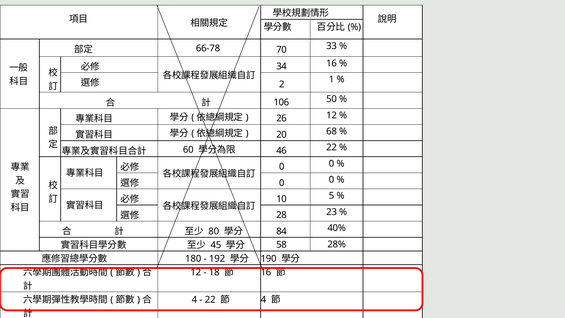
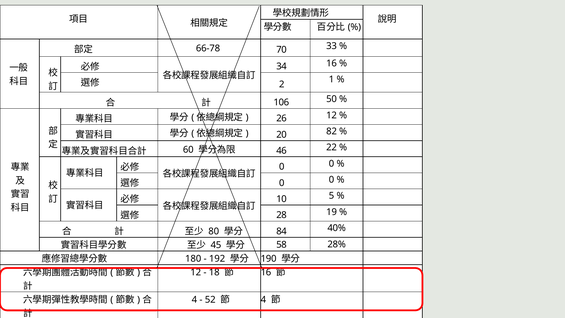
68: 68 -> 82
23: 23 -> 19
22 at (210, 299): 22 -> 52
